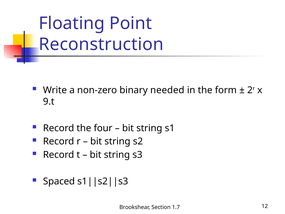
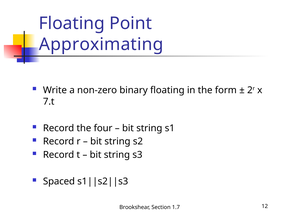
Reconstruction: Reconstruction -> Approximating
binary needed: needed -> floating
9.t: 9.t -> 7.t
